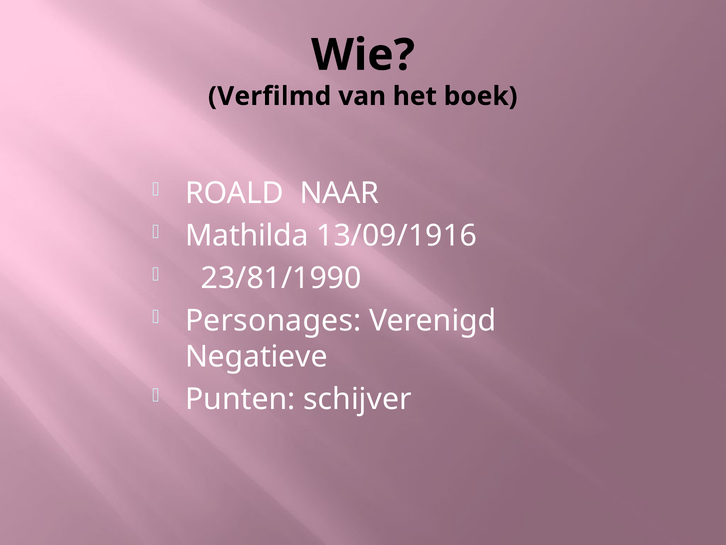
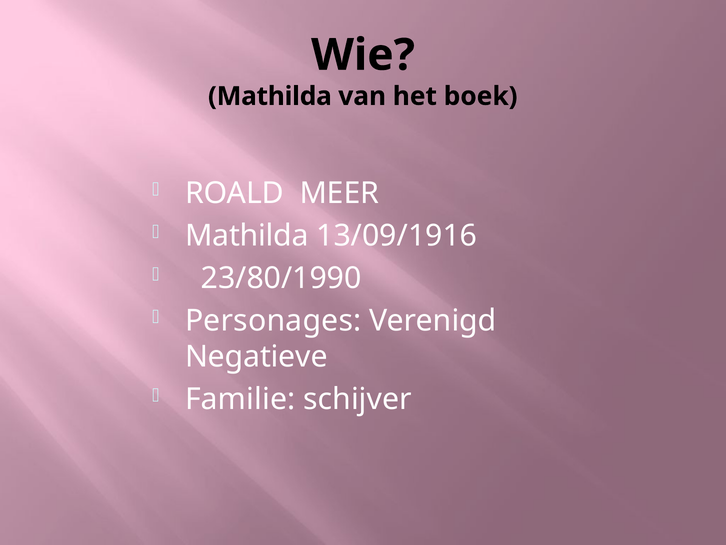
Verfilmd at (270, 96): Verfilmd -> Mathilda
NAAR: NAAR -> MEER
23/81/1990: 23/81/1990 -> 23/80/1990
Punten: Punten -> Familie
